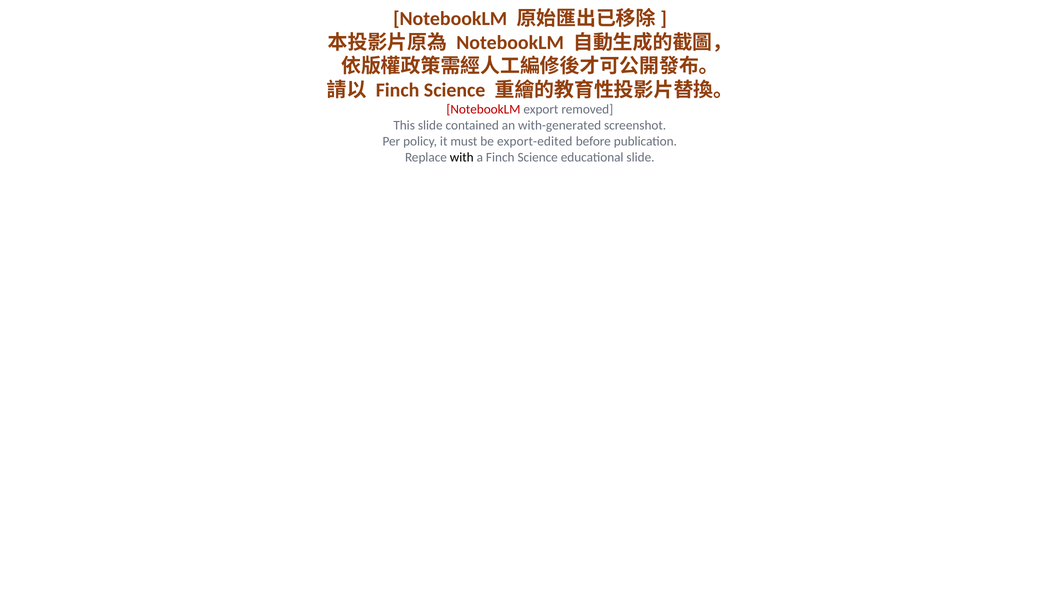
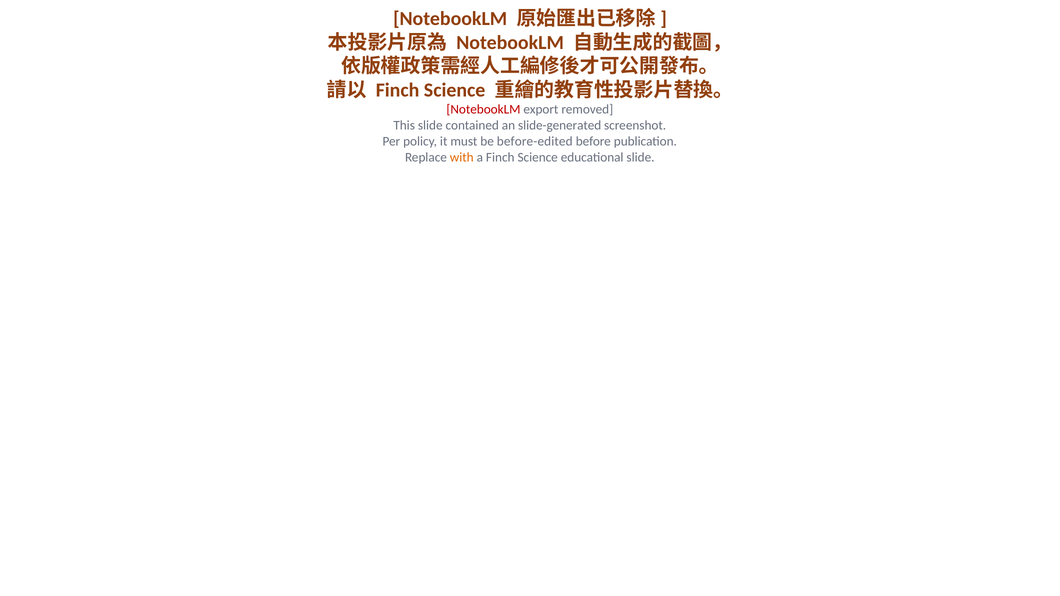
with-generated: with-generated -> slide-generated
export-edited: export-edited -> before-edited
with colour: black -> orange
